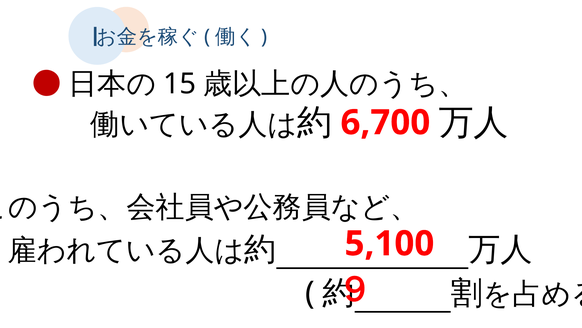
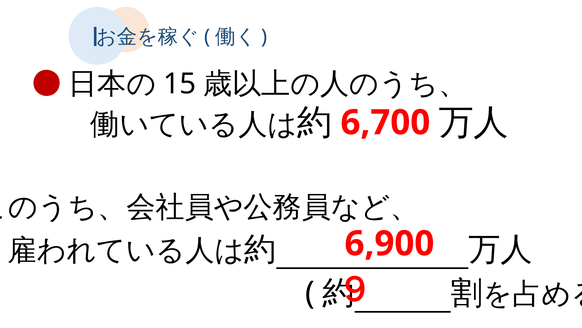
5,100: 5,100 -> 6,900
